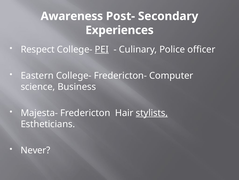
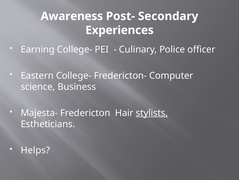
Respect: Respect -> Earning
PEI underline: present -> none
Never: Never -> Helps
